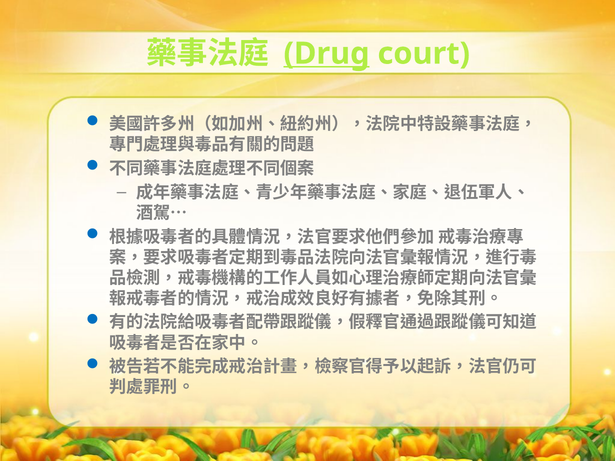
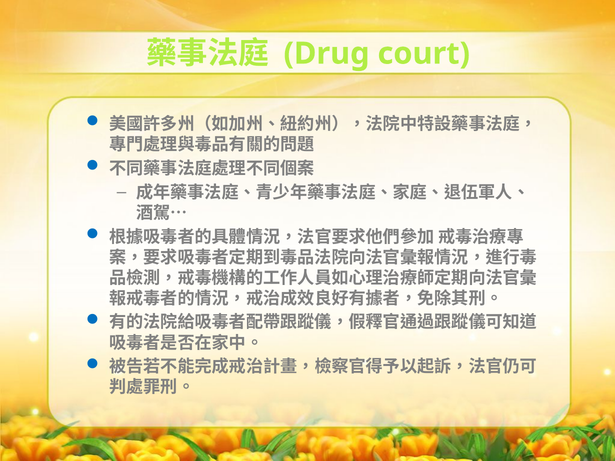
Drug underline: present -> none
